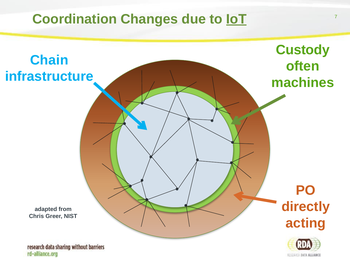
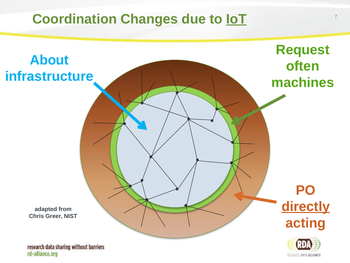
Custody: Custody -> Request
Chain: Chain -> About
directly underline: none -> present
